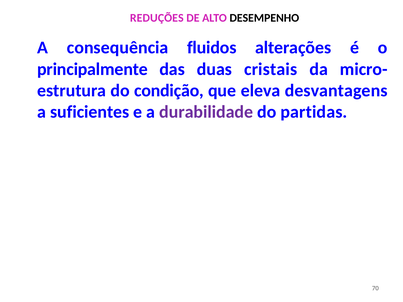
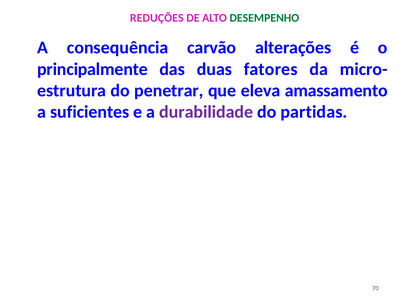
DESEMPENHO colour: black -> green
fluidos: fluidos -> carvão
cristais: cristais -> fatores
condição: condição -> penetrar
desvantagens: desvantagens -> amassamento
